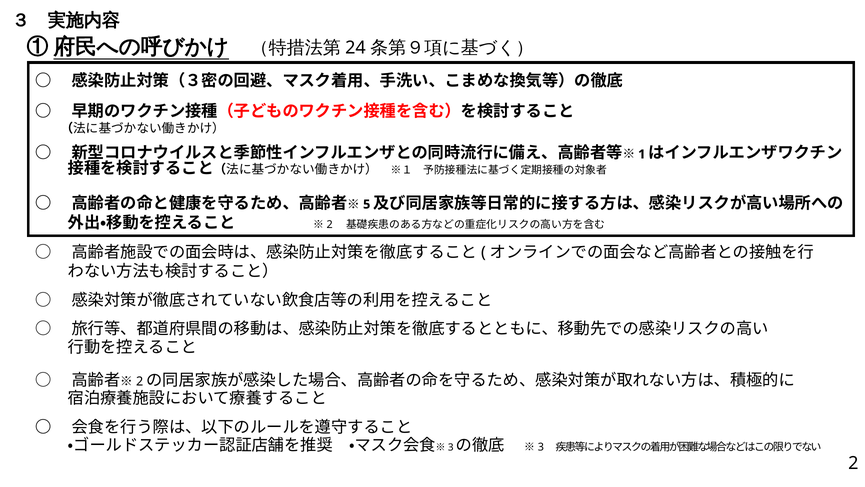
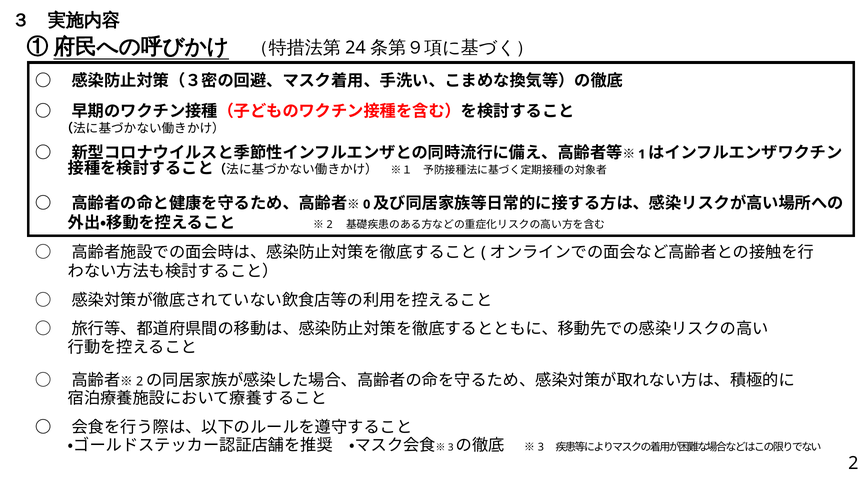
5: 5 -> 0
